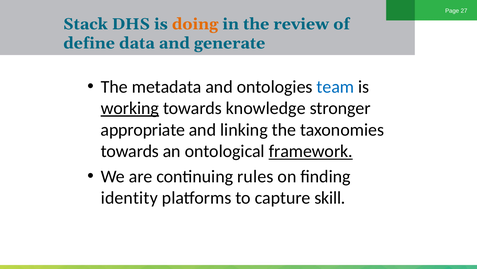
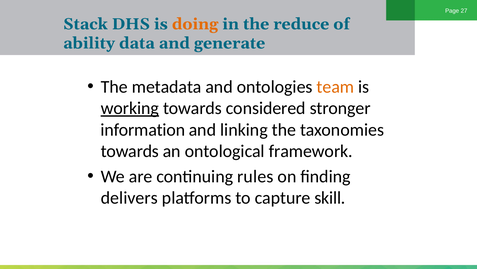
review: review -> reduce
define: define -> ability
team colour: blue -> orange
knowledge: knowledge -> considered
appropriate: appropriate -> information
framework underline: present -> none
identity: identity -> delivers
